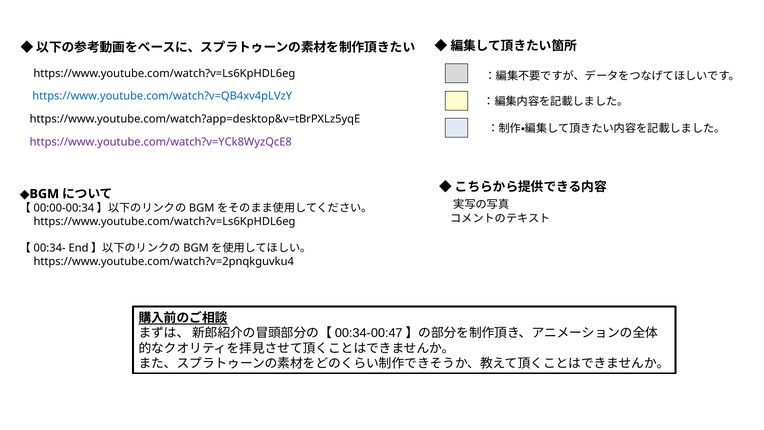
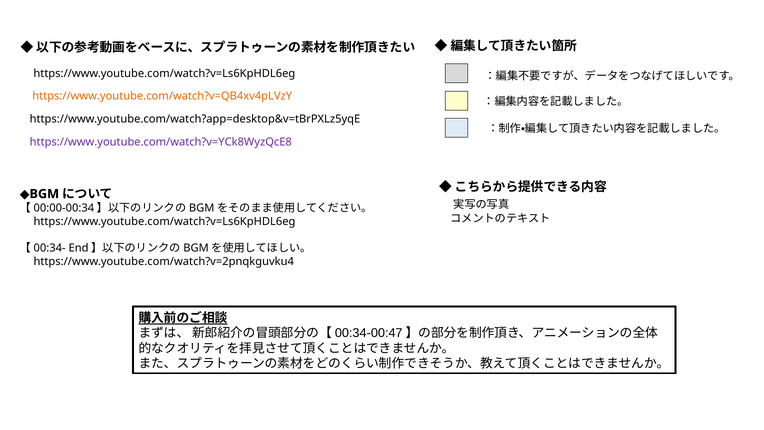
https://www.youtube.com/watch?v=QB4xv4pLVzY colour: blue -> orange
